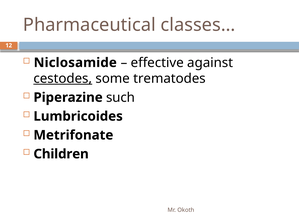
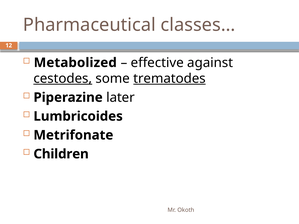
Niclosamide: Niclosamide -> Metabolized
trematodes underline: none -> present
such: such -> later
